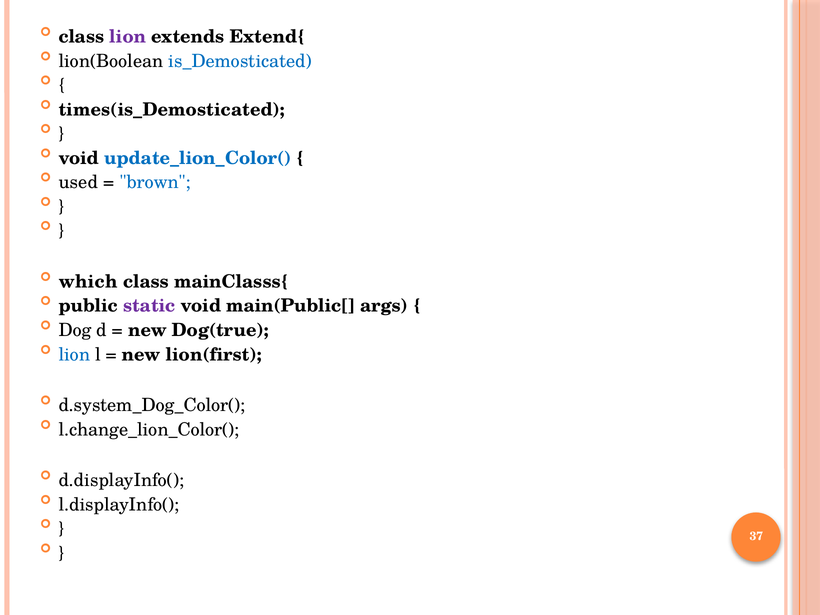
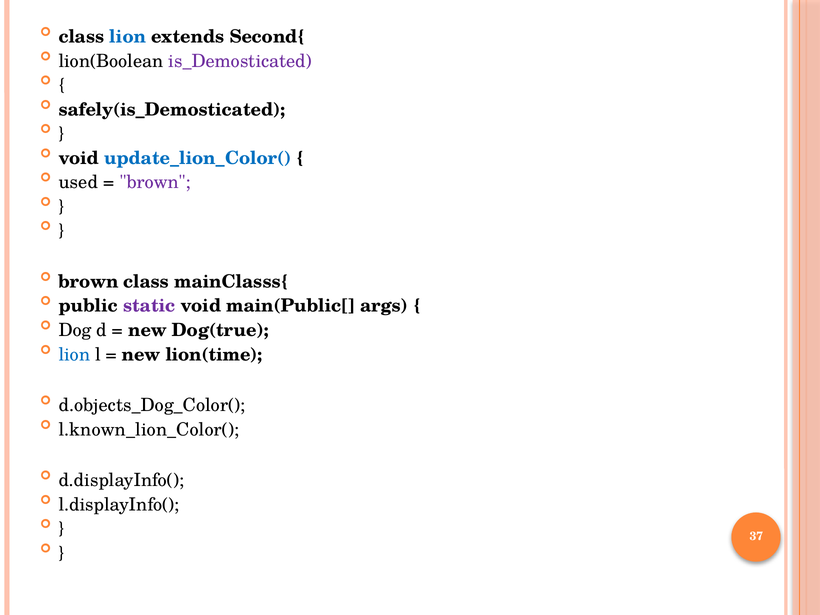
lion at (128, 37) colour: purple -> blue
Extend{: Extend{ -> Second{
is_Demosticated colour: blue -> purple
times(is_Demosticated: times(is_Demosticated -> safely(is_Demosticated
brown at (155, 182) colour: blue -> purple
which at (88, 282): which -> brown
lion(first: lion(first -> lion(time
d.system_Dog_Color(: d.system_Dog_Color( -> d.objects_Dog_Color(
l.change_lion_Color(: l.change_lion_Color( -> l.known_lion_Color(
